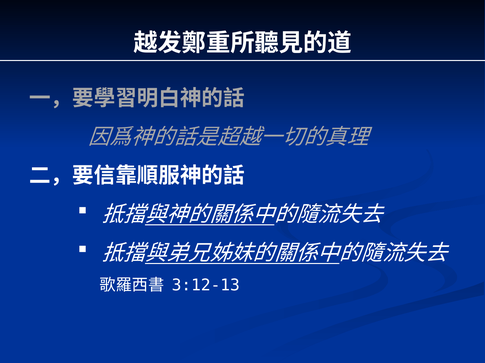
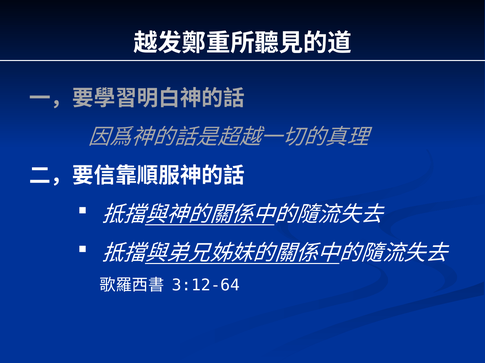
3:12-13: 3:12-13 -> 3:12-64
